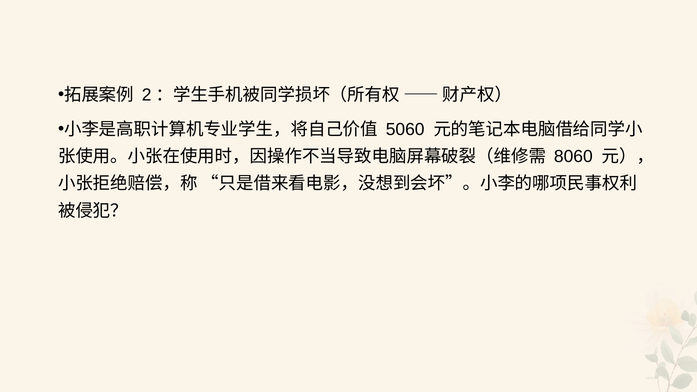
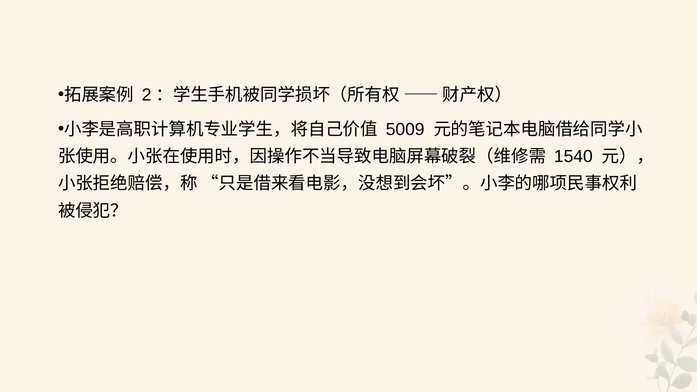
5060: 5060 -> 5009
8060: 8060 -> 1540
